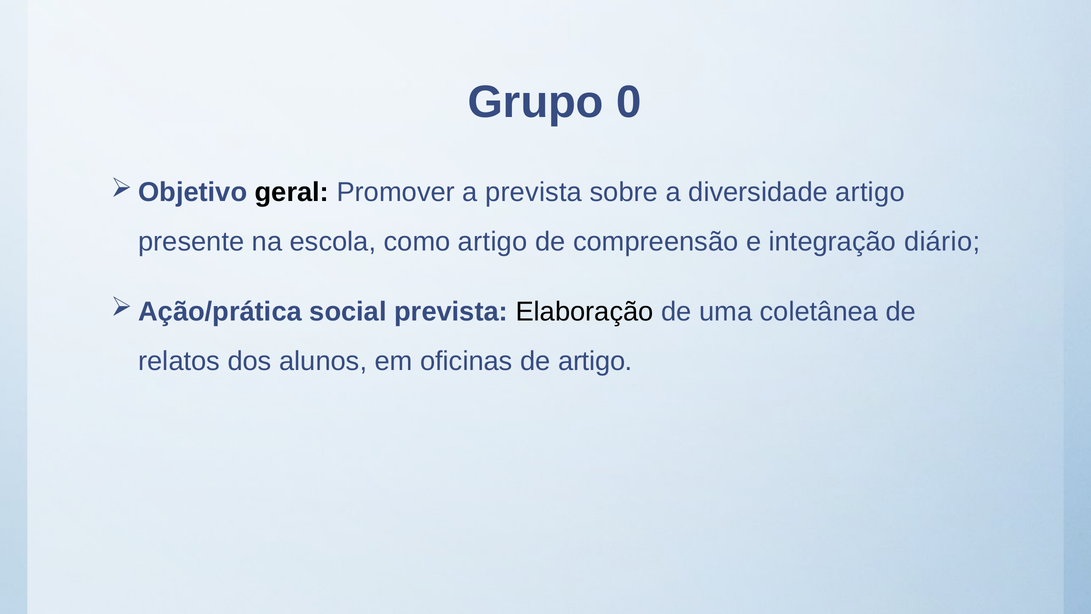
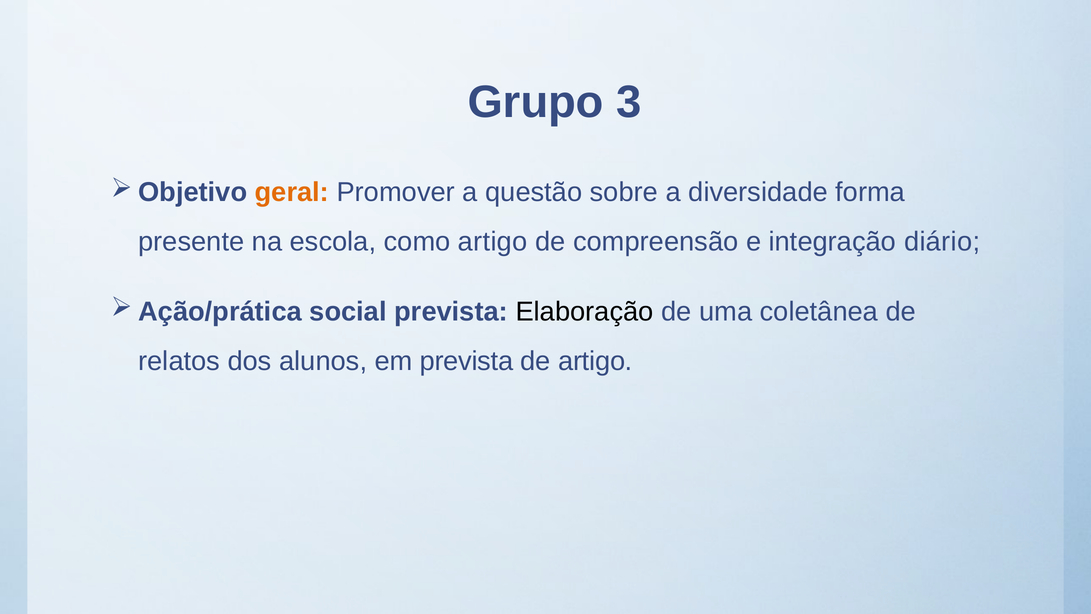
0: 0 -> 3
geral colour: black -> orange
a prevista: prevista -> questão
diversidade artigo: artigo -> forma
em oficinas: oficinas -> prevista
